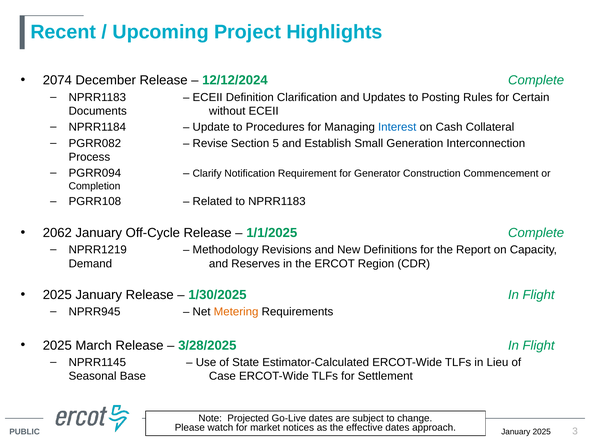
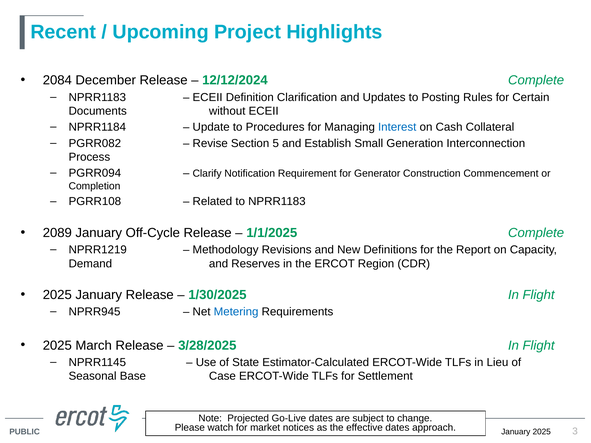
2074: 2074 -> 2084
2062: 2062 -> 2089
Metering colour: orange -> blue
